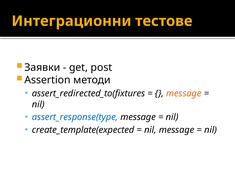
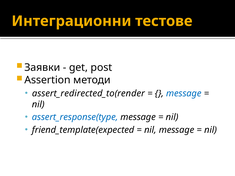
assert_redirected_to(fixtures: assert_redirected_to(fixtures -> assert_redirected_to(render
message at (184, 94) colour: orange -> blue
create_template(expected: create_template(expected -> friend_template(expected
